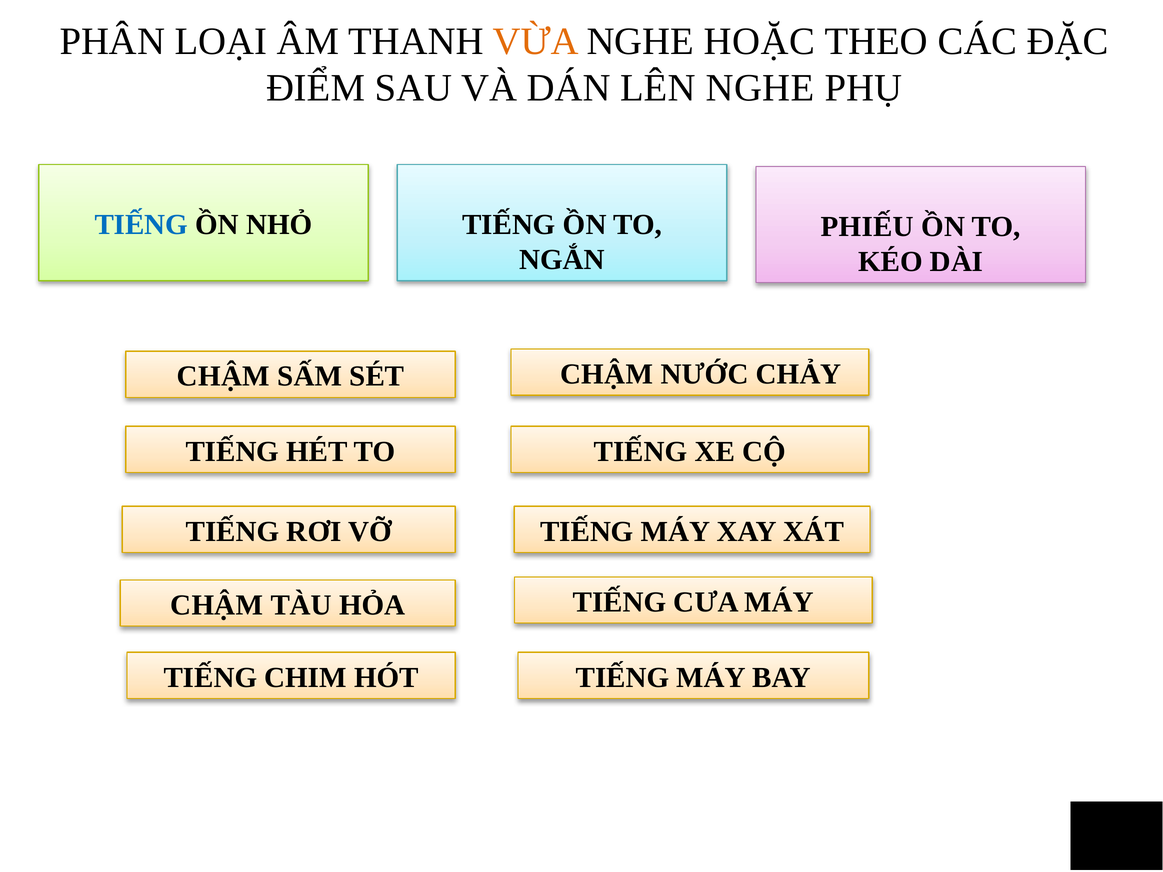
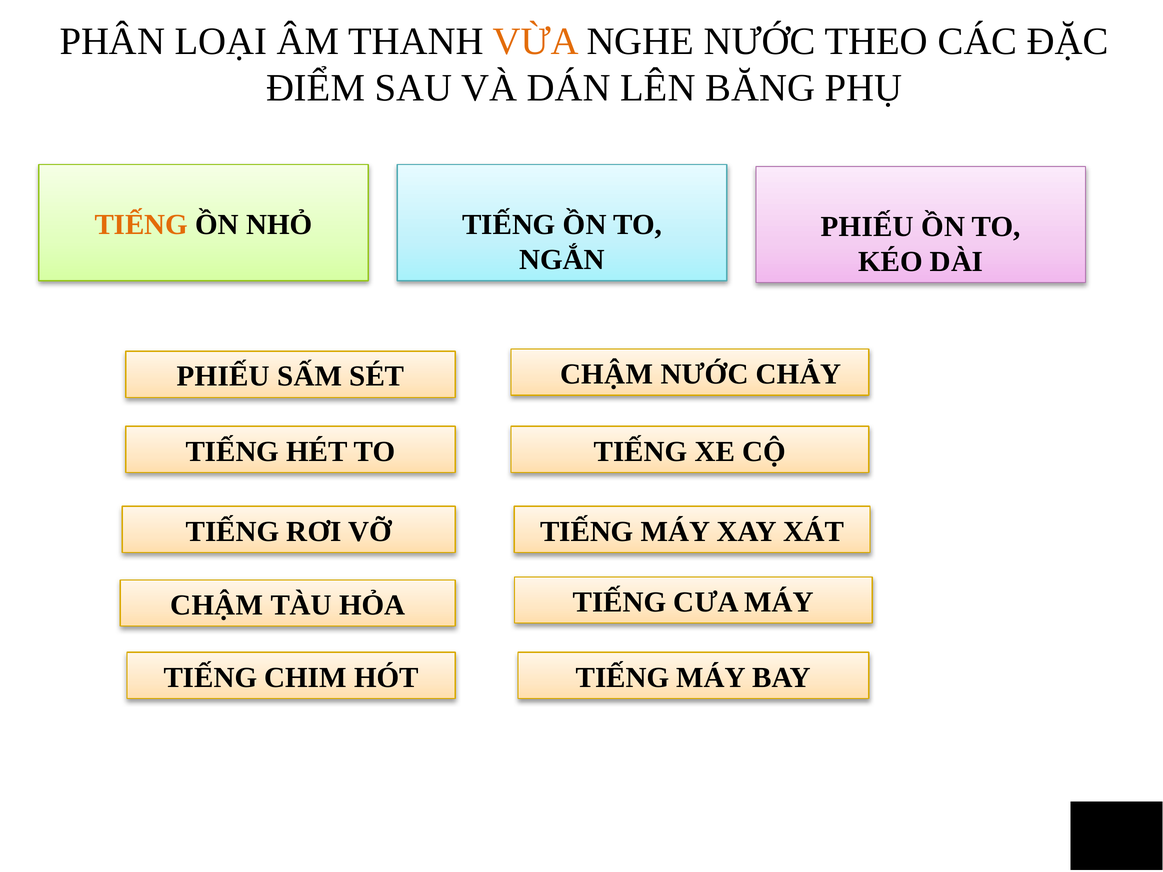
NGHE HOẶC: HOẶC -> NƯỚC
LÊN NGHE: NGHE -> BĂNG
TIẾNG at (141, 225) colour: blue -> orange
CHẬM at (223, 376): CHẬM -> PHIẾU
